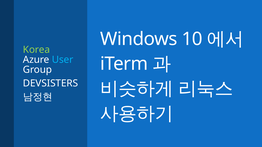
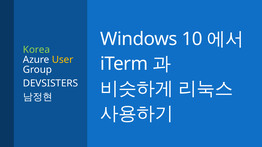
User colour: light blue -> yellow
